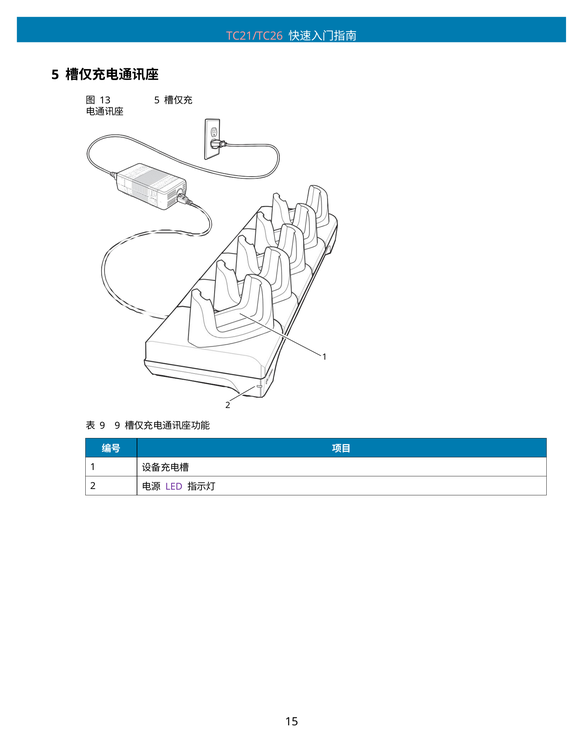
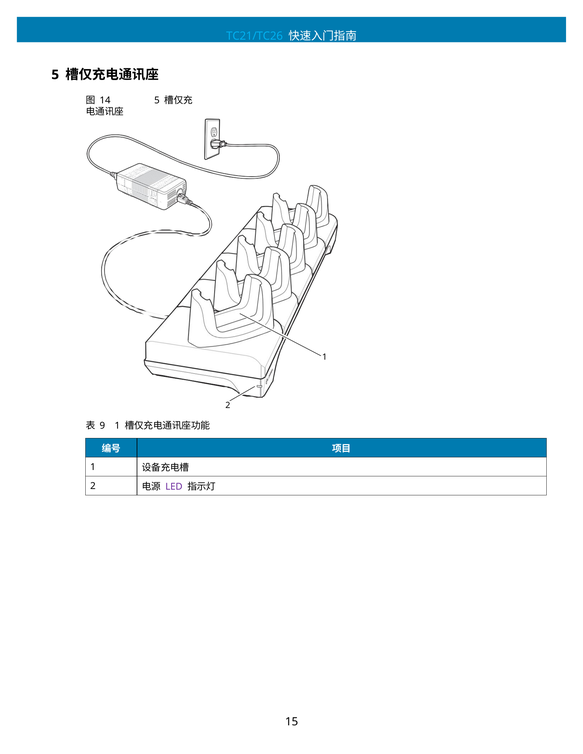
TC21/TC26 colour: pink -> light blue
13: 13 -> 14
9 9: 9 -> 1
